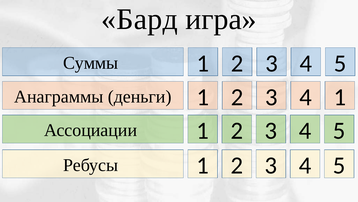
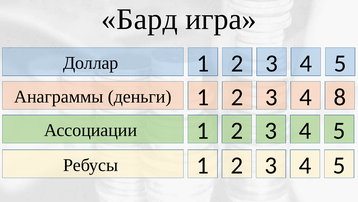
Суммы: Суммы -> Доллар
4 1: 1 -> 8
